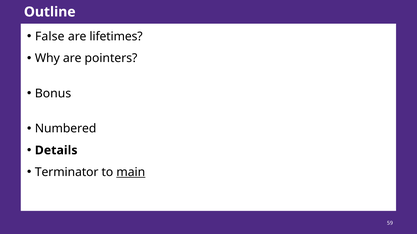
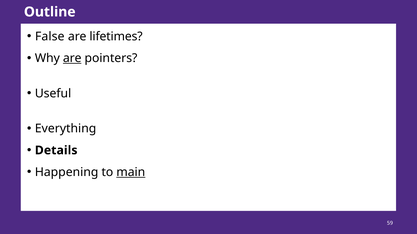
are at (72, 58) underline: none -> present
Bonus: Bonus -> Useful
Numbered: Numbered -> Everything
Terminator: Terminator -> Happening
